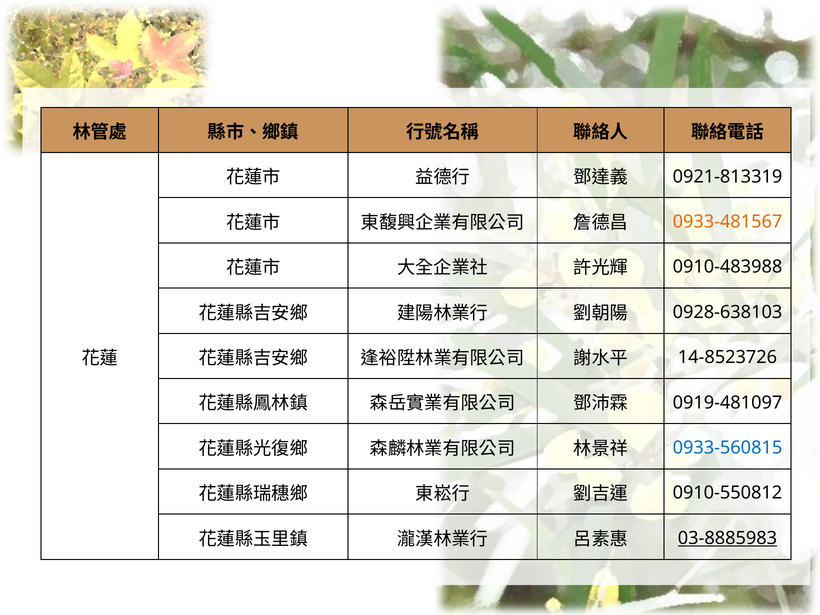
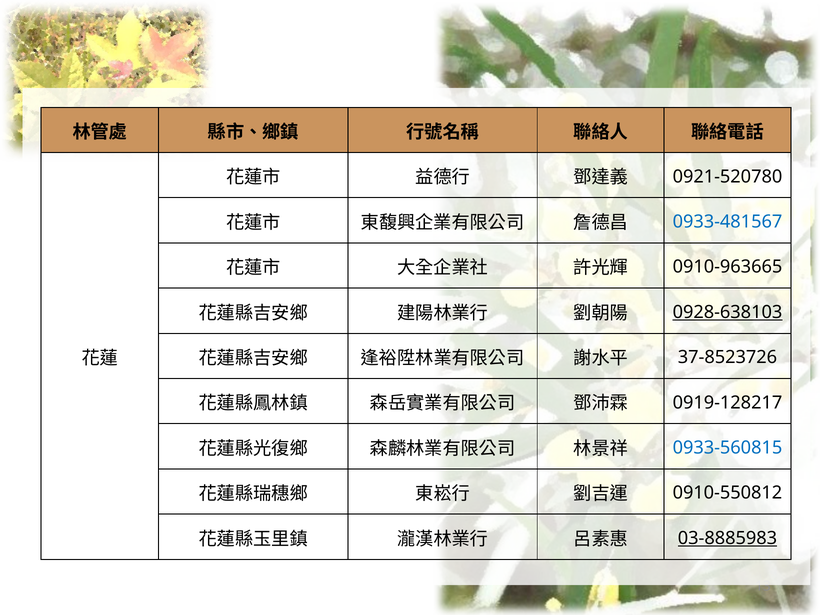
0921-813319: 0921-813319 -> 0921-520780
0933-481567 colour: orange -> blue
0910-483988: 0910-483988 -> 0910-963665
0928-638103 underline: none -> present
14-8523726: 14-8523726 -> 37-8523726
0919-481097: 0919-481097 -> 0919-128217
